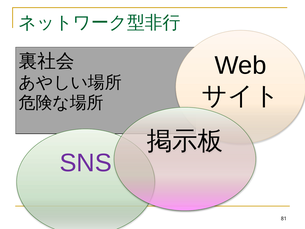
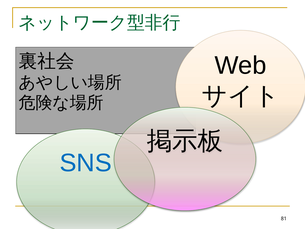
SNS colour: purple -> blue
